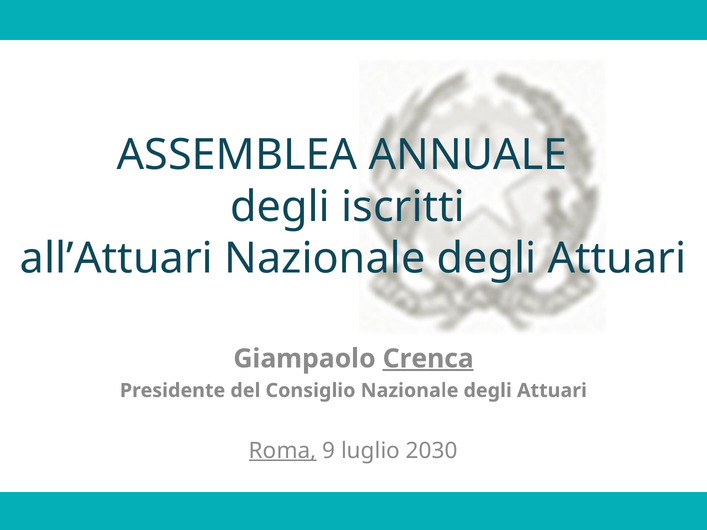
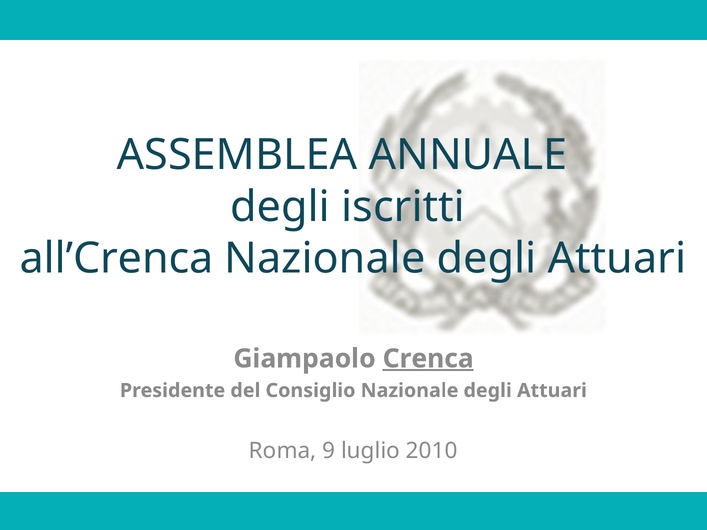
all’Attuari: all’Attuari -> all’Crenca
Roma underline: present -> none
2030: 2030 -> 2010
